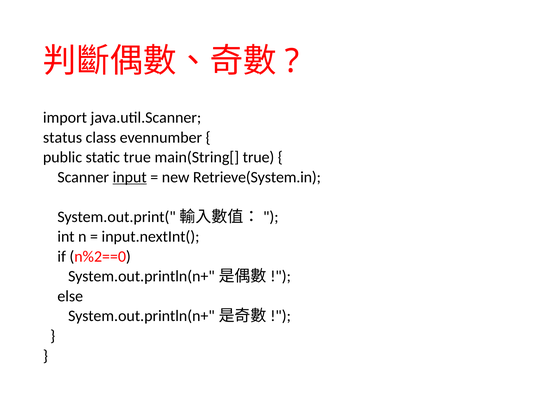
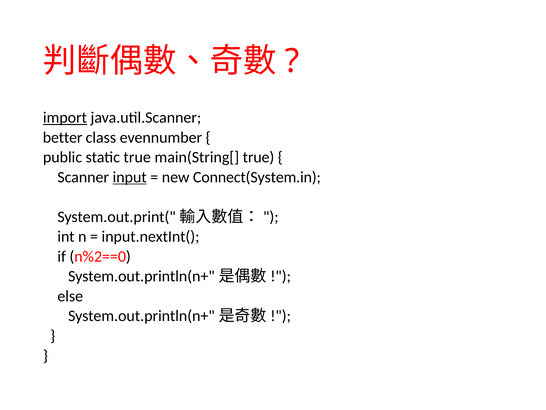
import underline: none -> present
status: status -> better
Retrieve(System.in: Retrieve(System.in -> Connect(System.in
